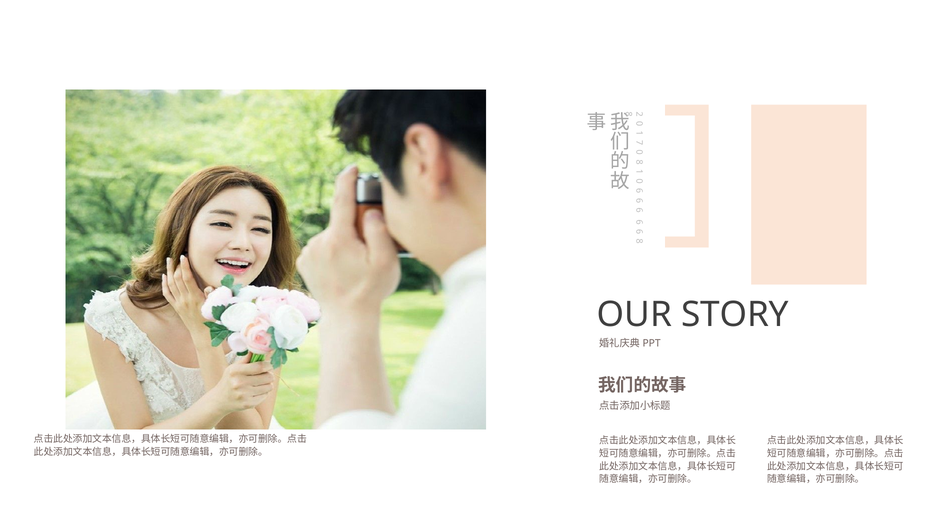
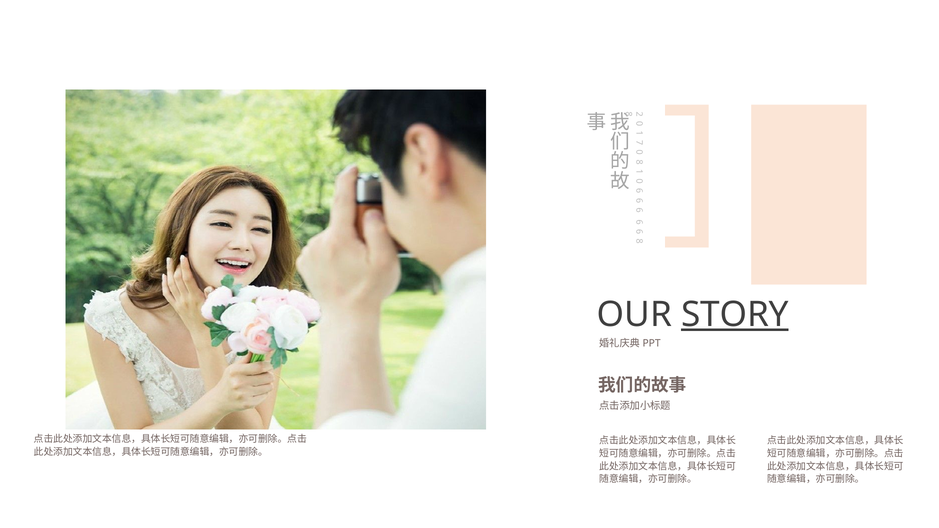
STORY underline: none -> present
